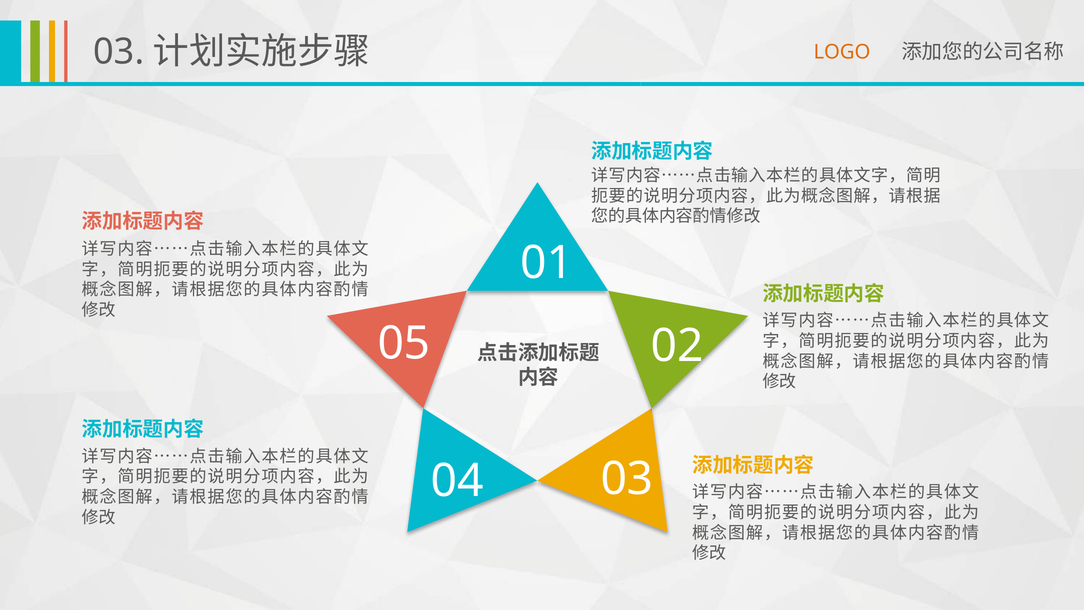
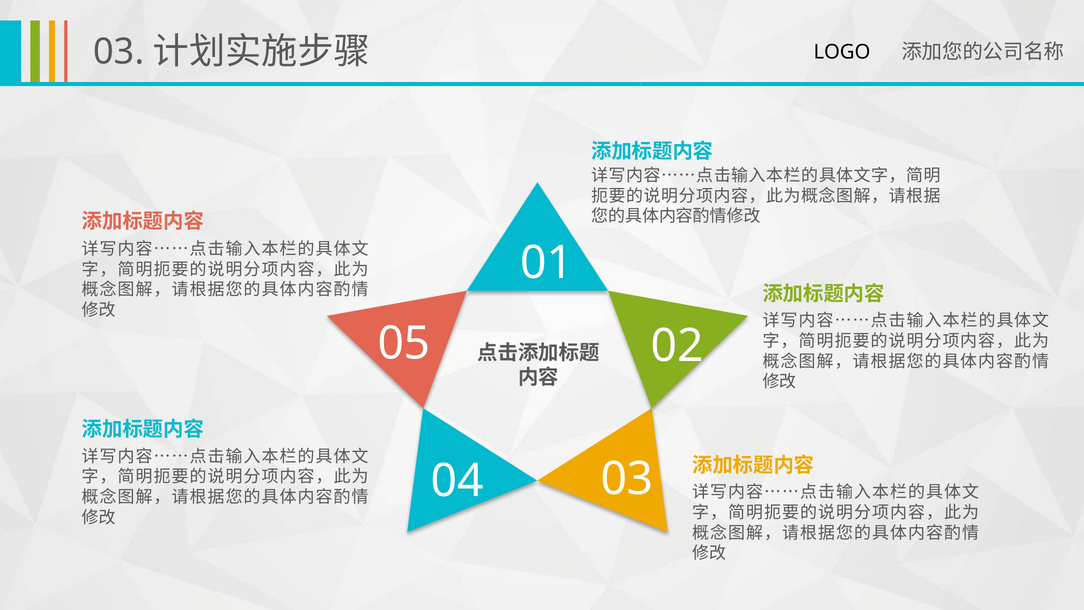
LOGO colour: orange -> black
